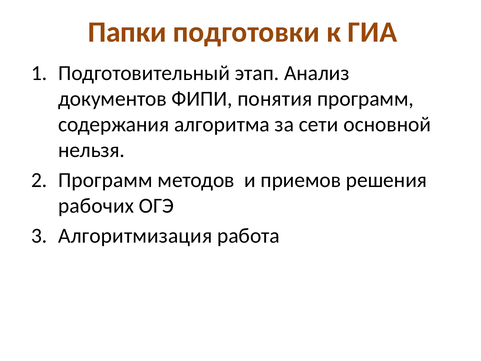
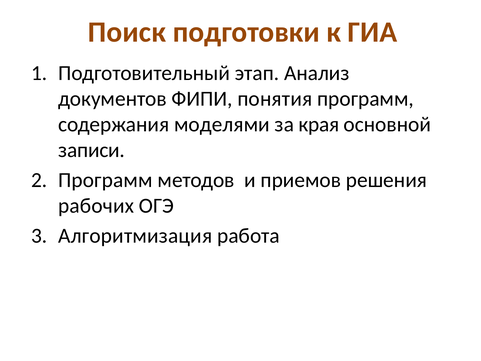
Папки: Папки -> Поиск
алгоритма: алгоритма -> моделями
сети: сети -> края
нельзя: нельзя -> записи
